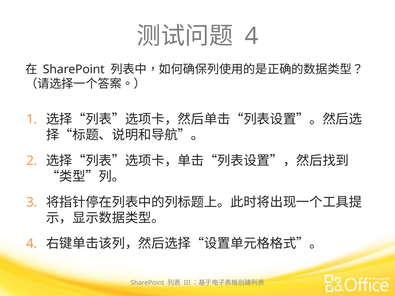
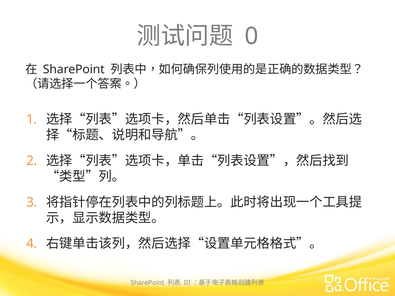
4 at (251, 36): 4 -> 0
